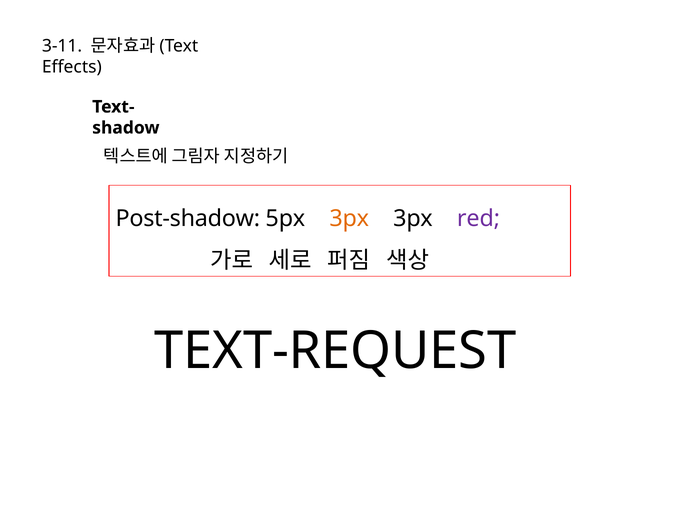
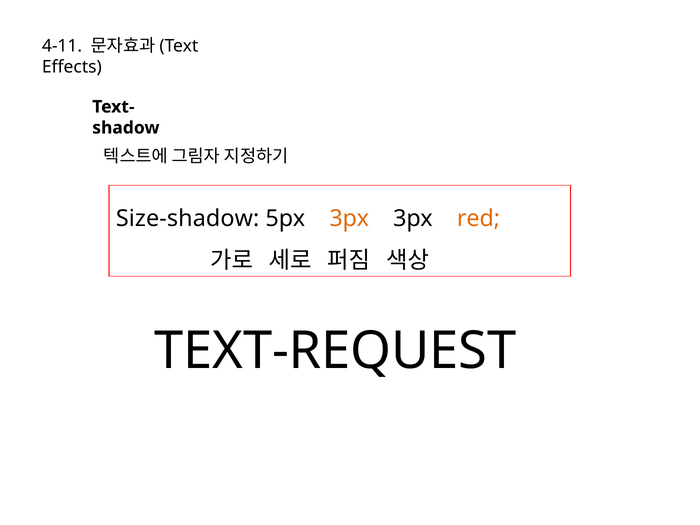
3-11: 3-11 -> 4-11
Post-shadow: Post-shadow -> Size-shadow
red colour: purple -> orange
